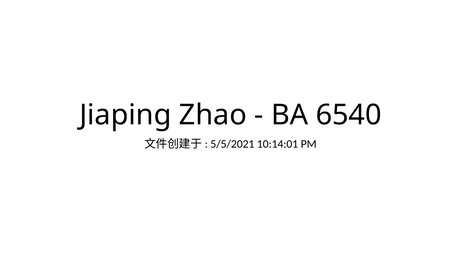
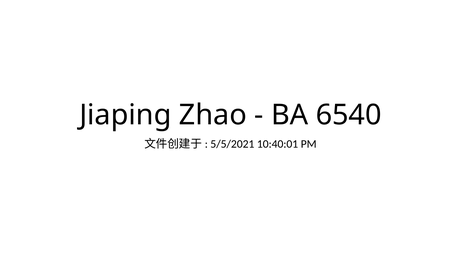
10:14:01: 10:14:01 -> 10:40:01
